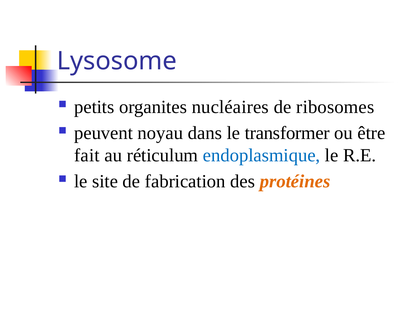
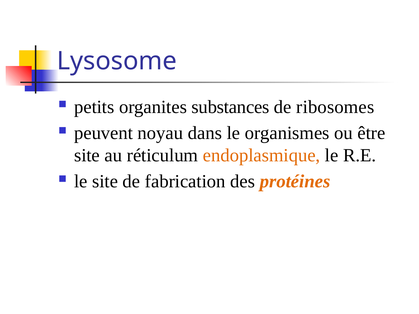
nucléaires: nucléaires -> substances
transformer: transformer -> organismes
fait at (87, 155): fait -> site
endoplasmique colour: blue -> orange
